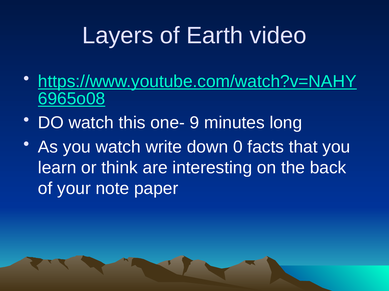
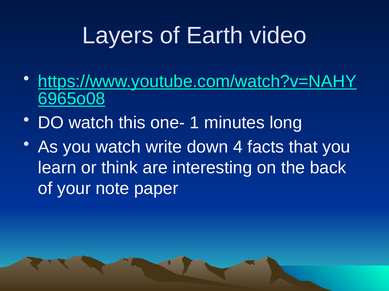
9: 9 -> 1
0: 0 -> 4
